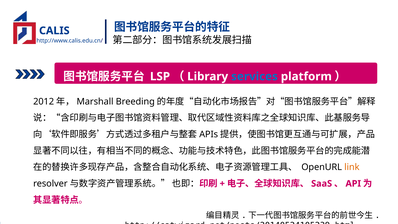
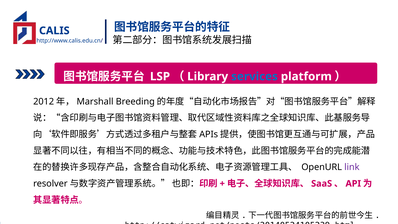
link colour: orange -> purple
